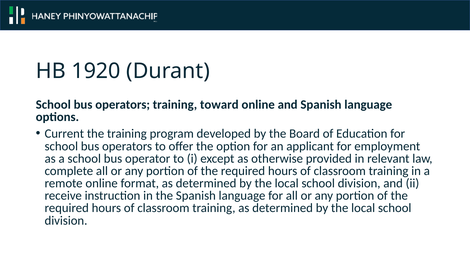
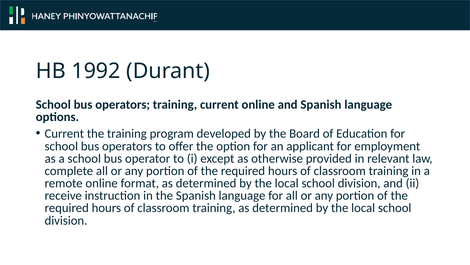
1920: 1920 -> 1992
training toward: toward -> current
